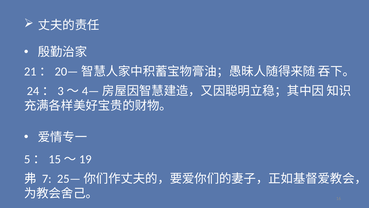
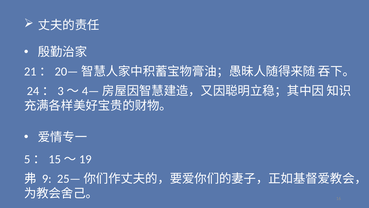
7: 7 -> 9
